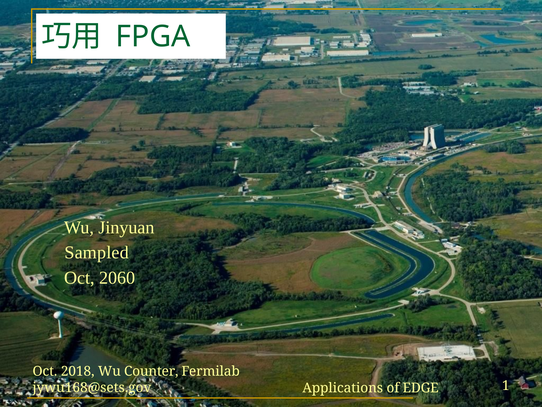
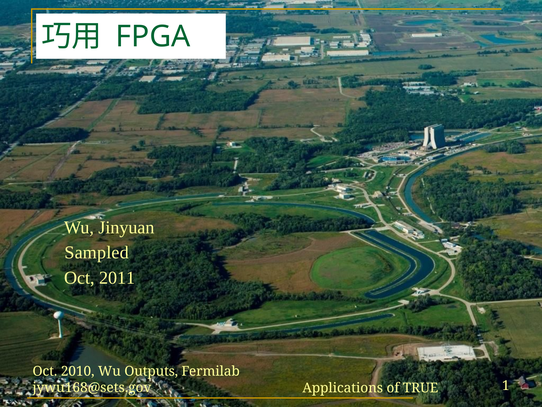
2060: 2060 -> 2011
2018: 2018 -> 2010
Counter: Counter -> Outputs
EDGE: EDGE -> TRUE
